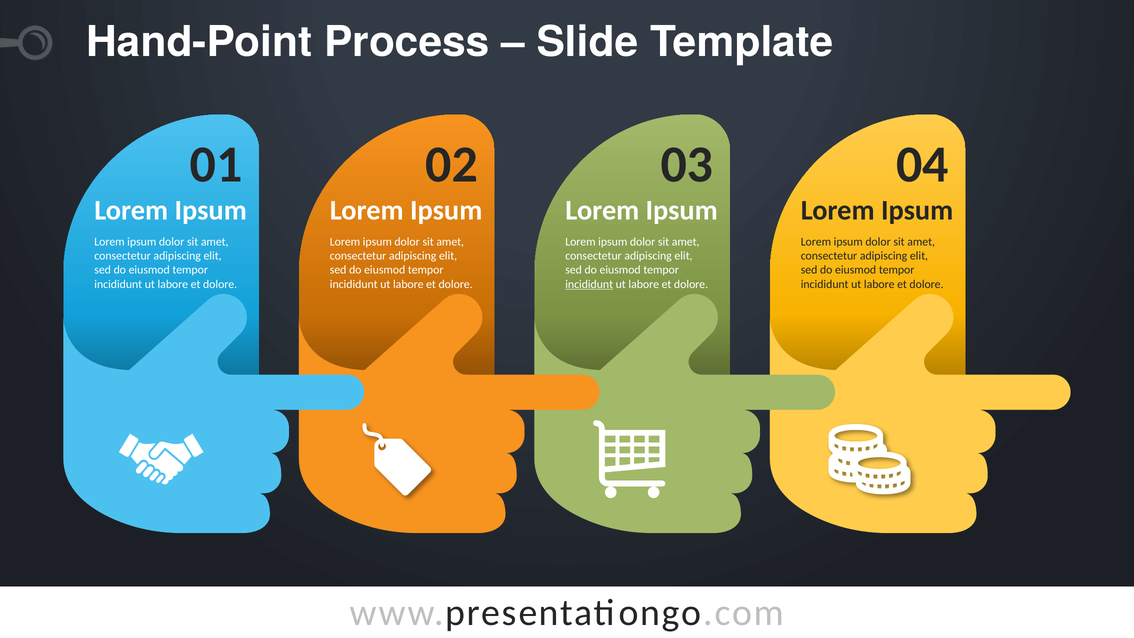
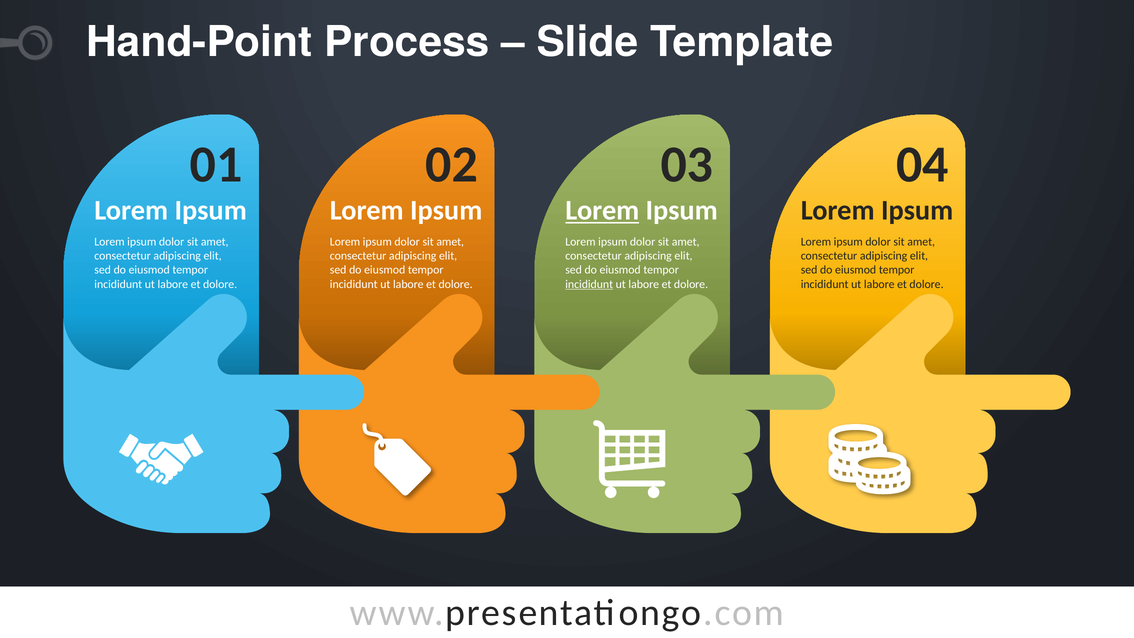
Lorem at (602, 210) underline: none -> present
